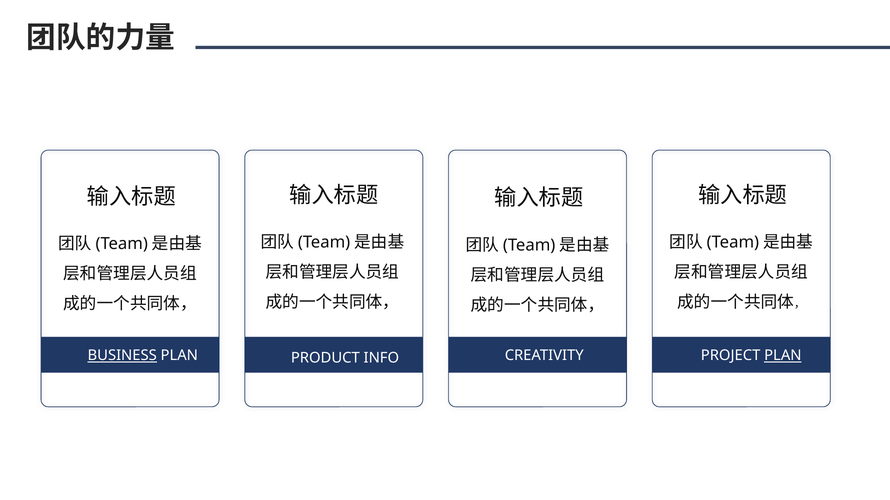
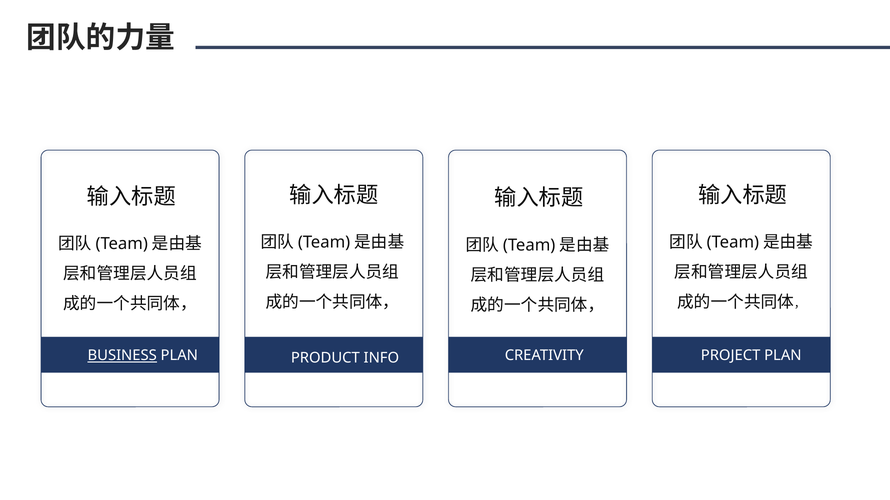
PLAN at (783, 356) underline: present -> none
